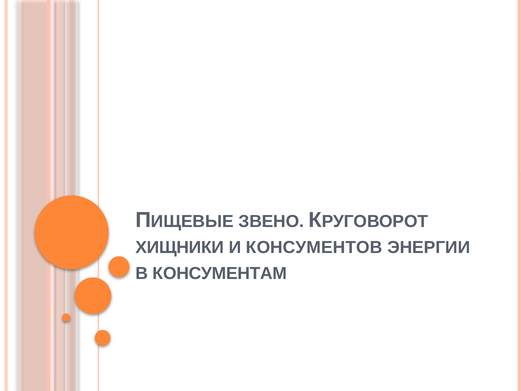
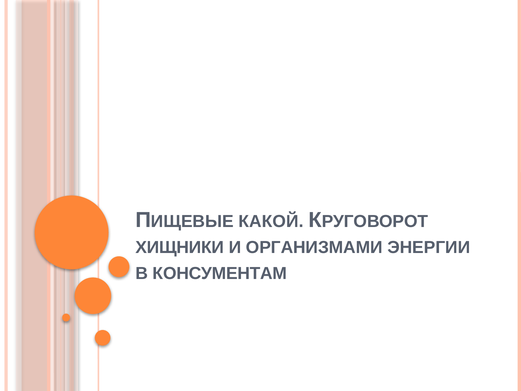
ЗВЕНО: ЗВЕНО -> КАКОЙ
КОНСУМЕНТОВ: КОНСУМЕНТОВ -> ОРГАНИЗМАМИ
